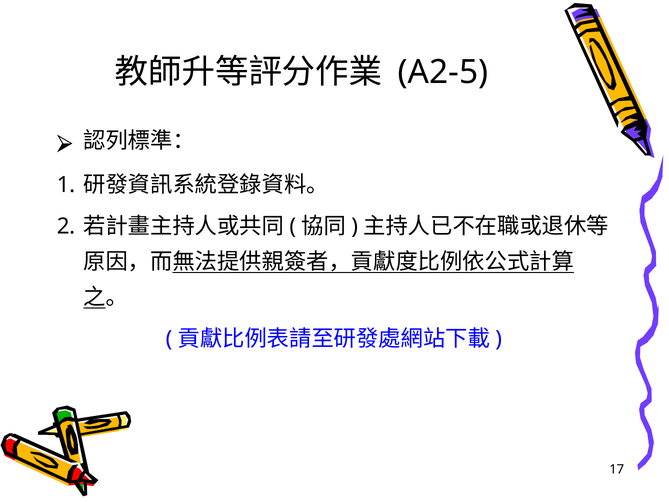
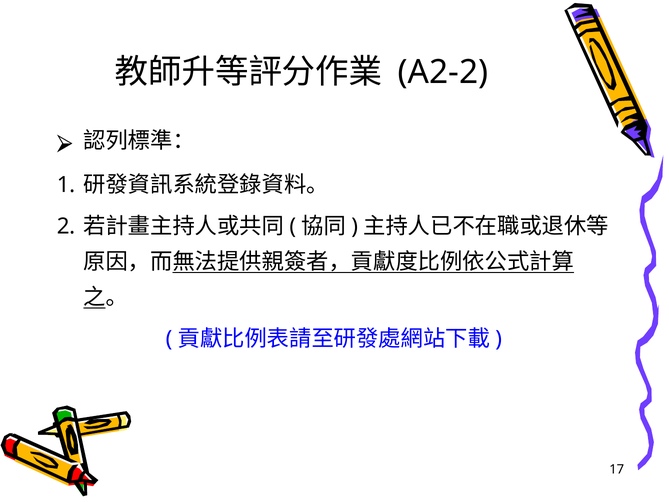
A2-5: A2-5 -> A2-2
